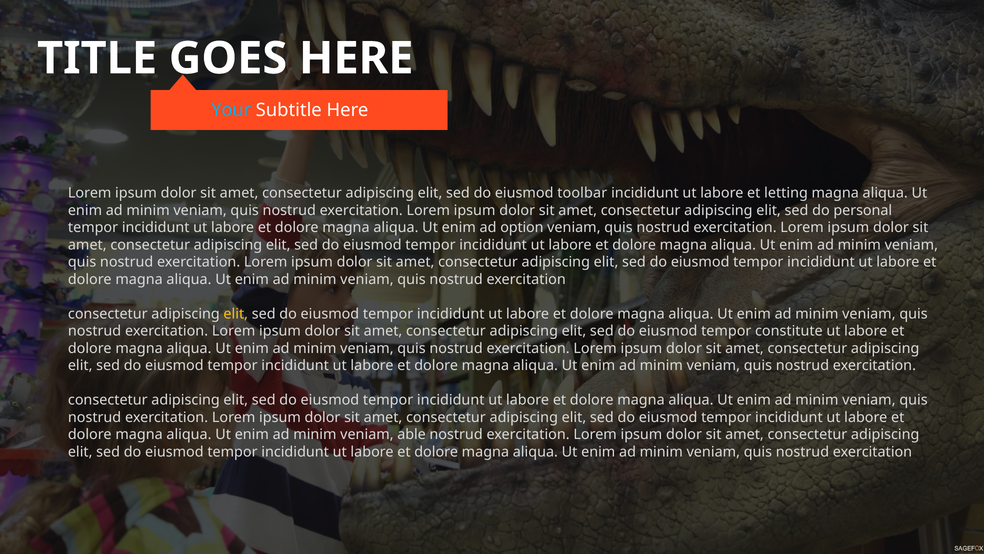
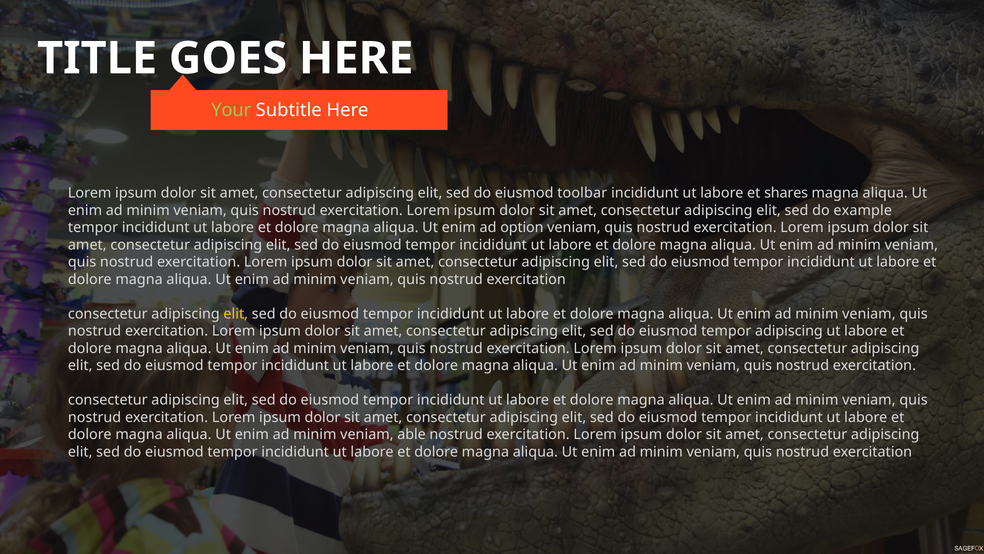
Your colour: light blue -> light green
letting: letting -> shares
personal: personal -> example
tempor constitute: constitute -> adipiscing
